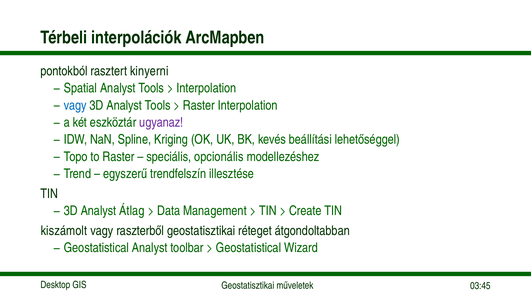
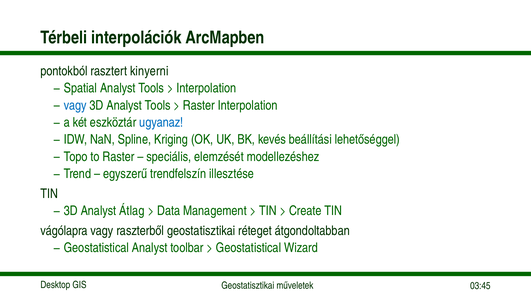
ugyanaz colour: purple -> blue
opcionális: opcionális -> elemzését
kiszámolt: kiszámolt -> vágólapra
